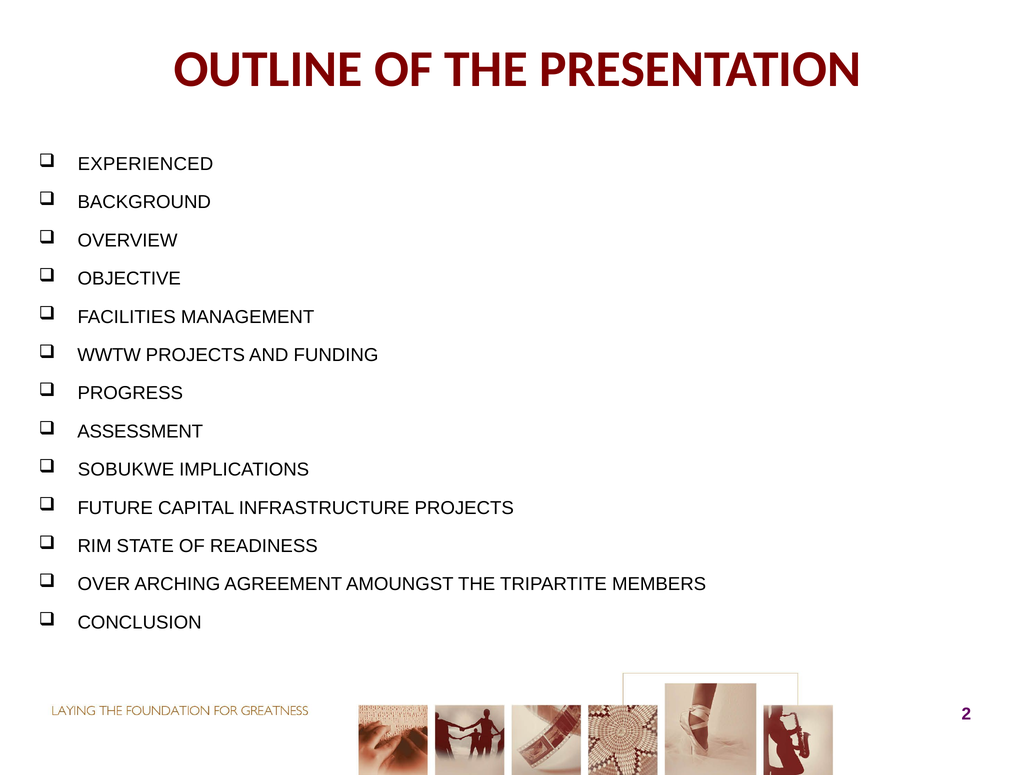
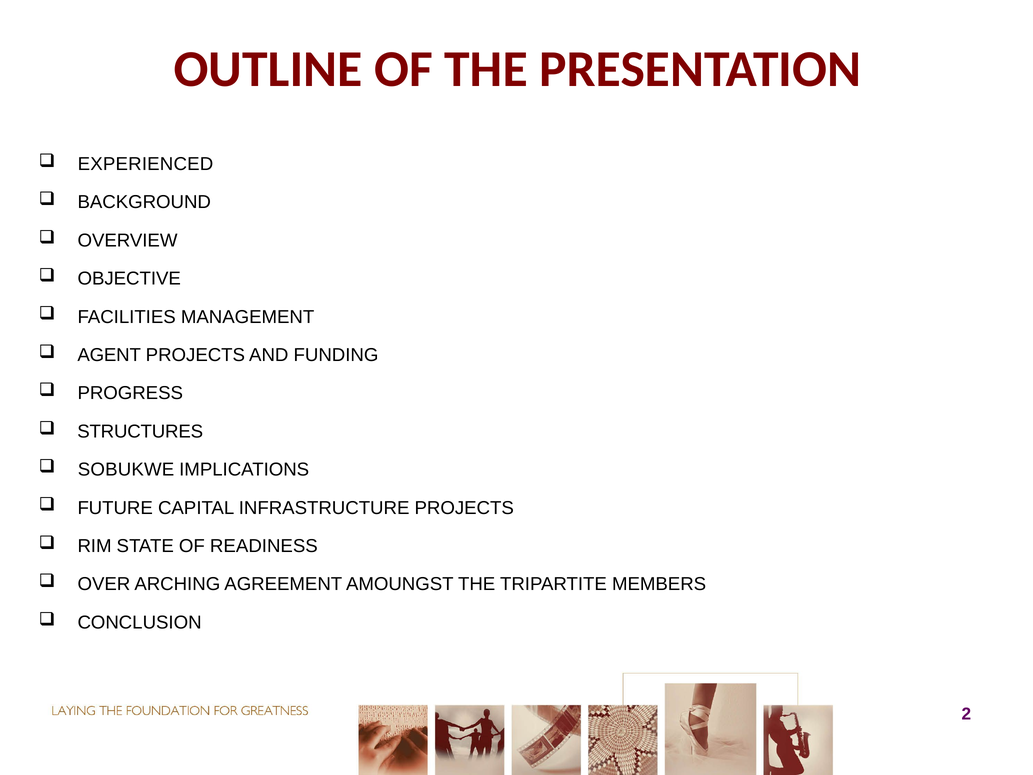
WWTW: WWTW -> AGENT
ASSESSMENT: ASSESSMENT -> STRUCTURES
